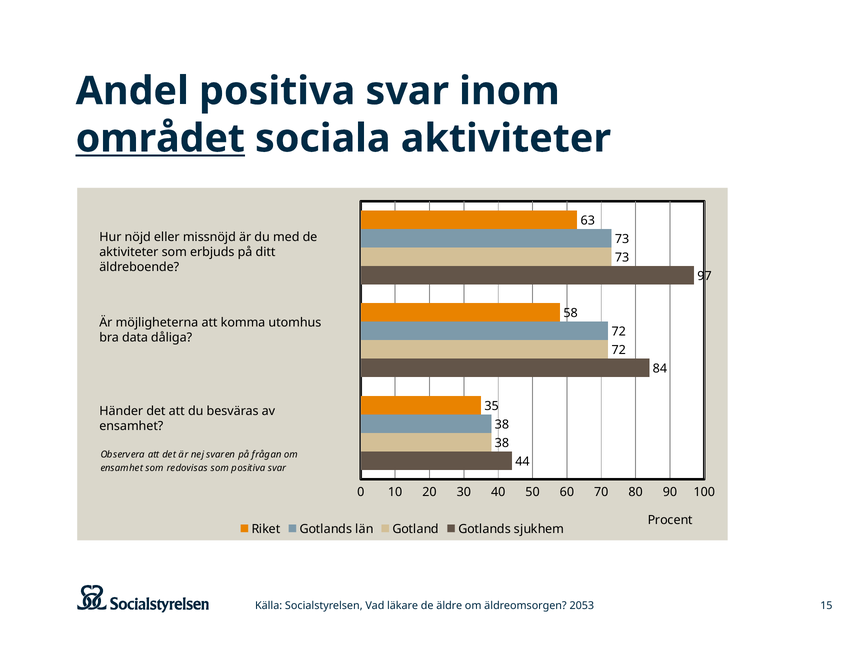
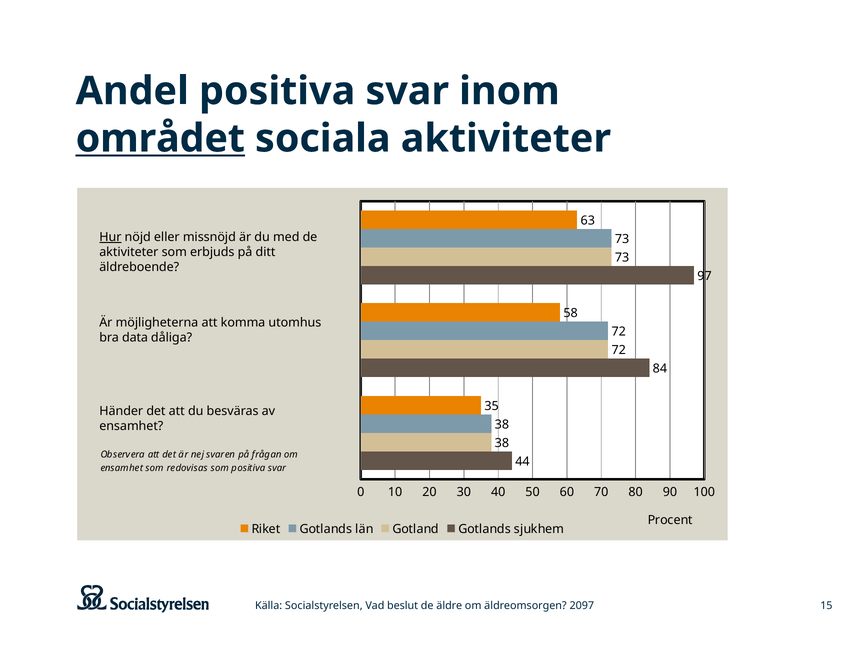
Hur underline: none -> present
läkare: läkare -> beslut
2053: 2053 -> 2097
